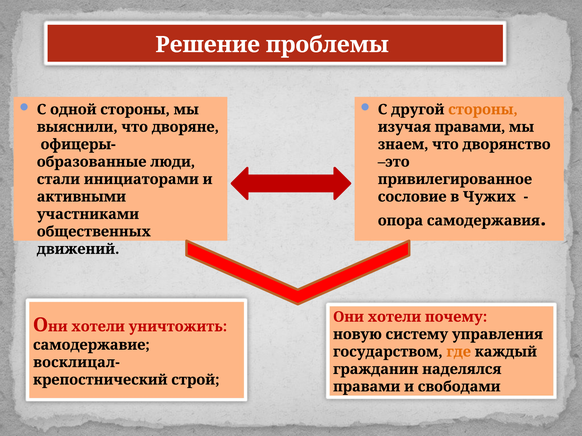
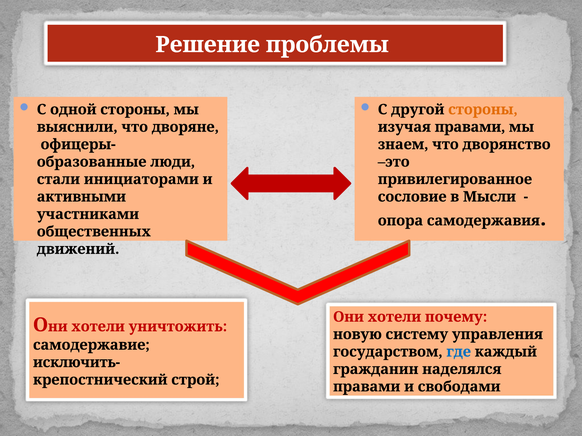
Чужих: Чужих -> Мысли
где colour: orange -> blue
восклицал-: восклицал- -> исключить-
